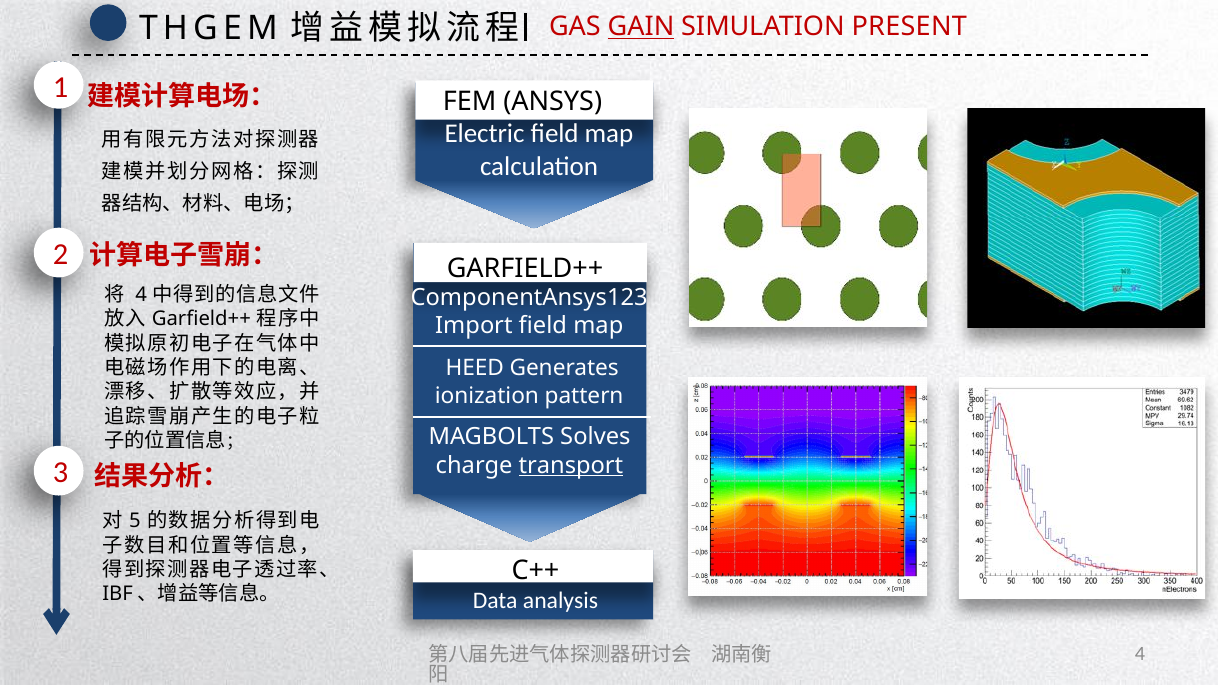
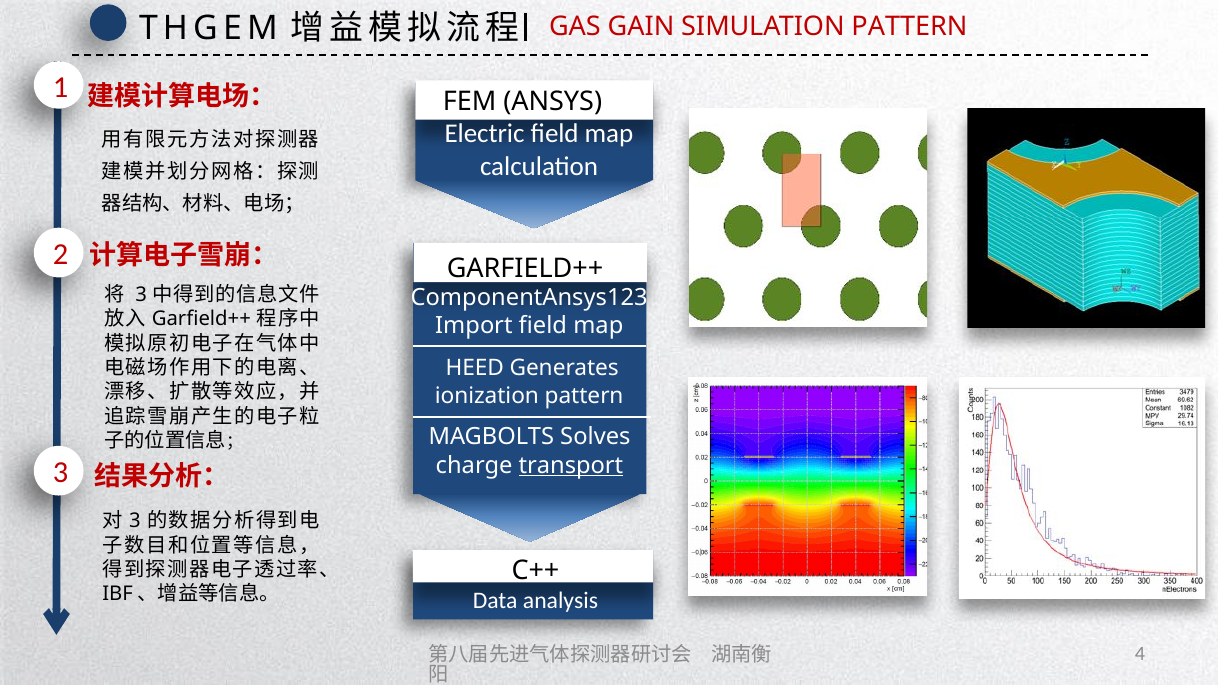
GAIN underline: present -> none
SIMULATION PRESENT: PRESENT -> PATTERN
4 at (141, 295): 4 -> 3
5 at (135, 521): 5 -> 3
